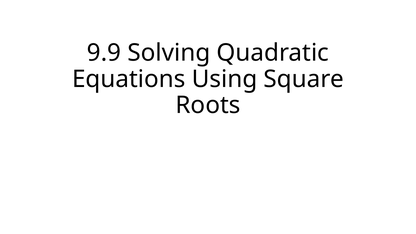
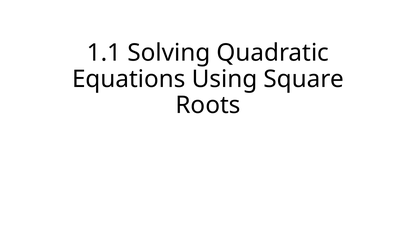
9.9: 9.9 -> 1.1
